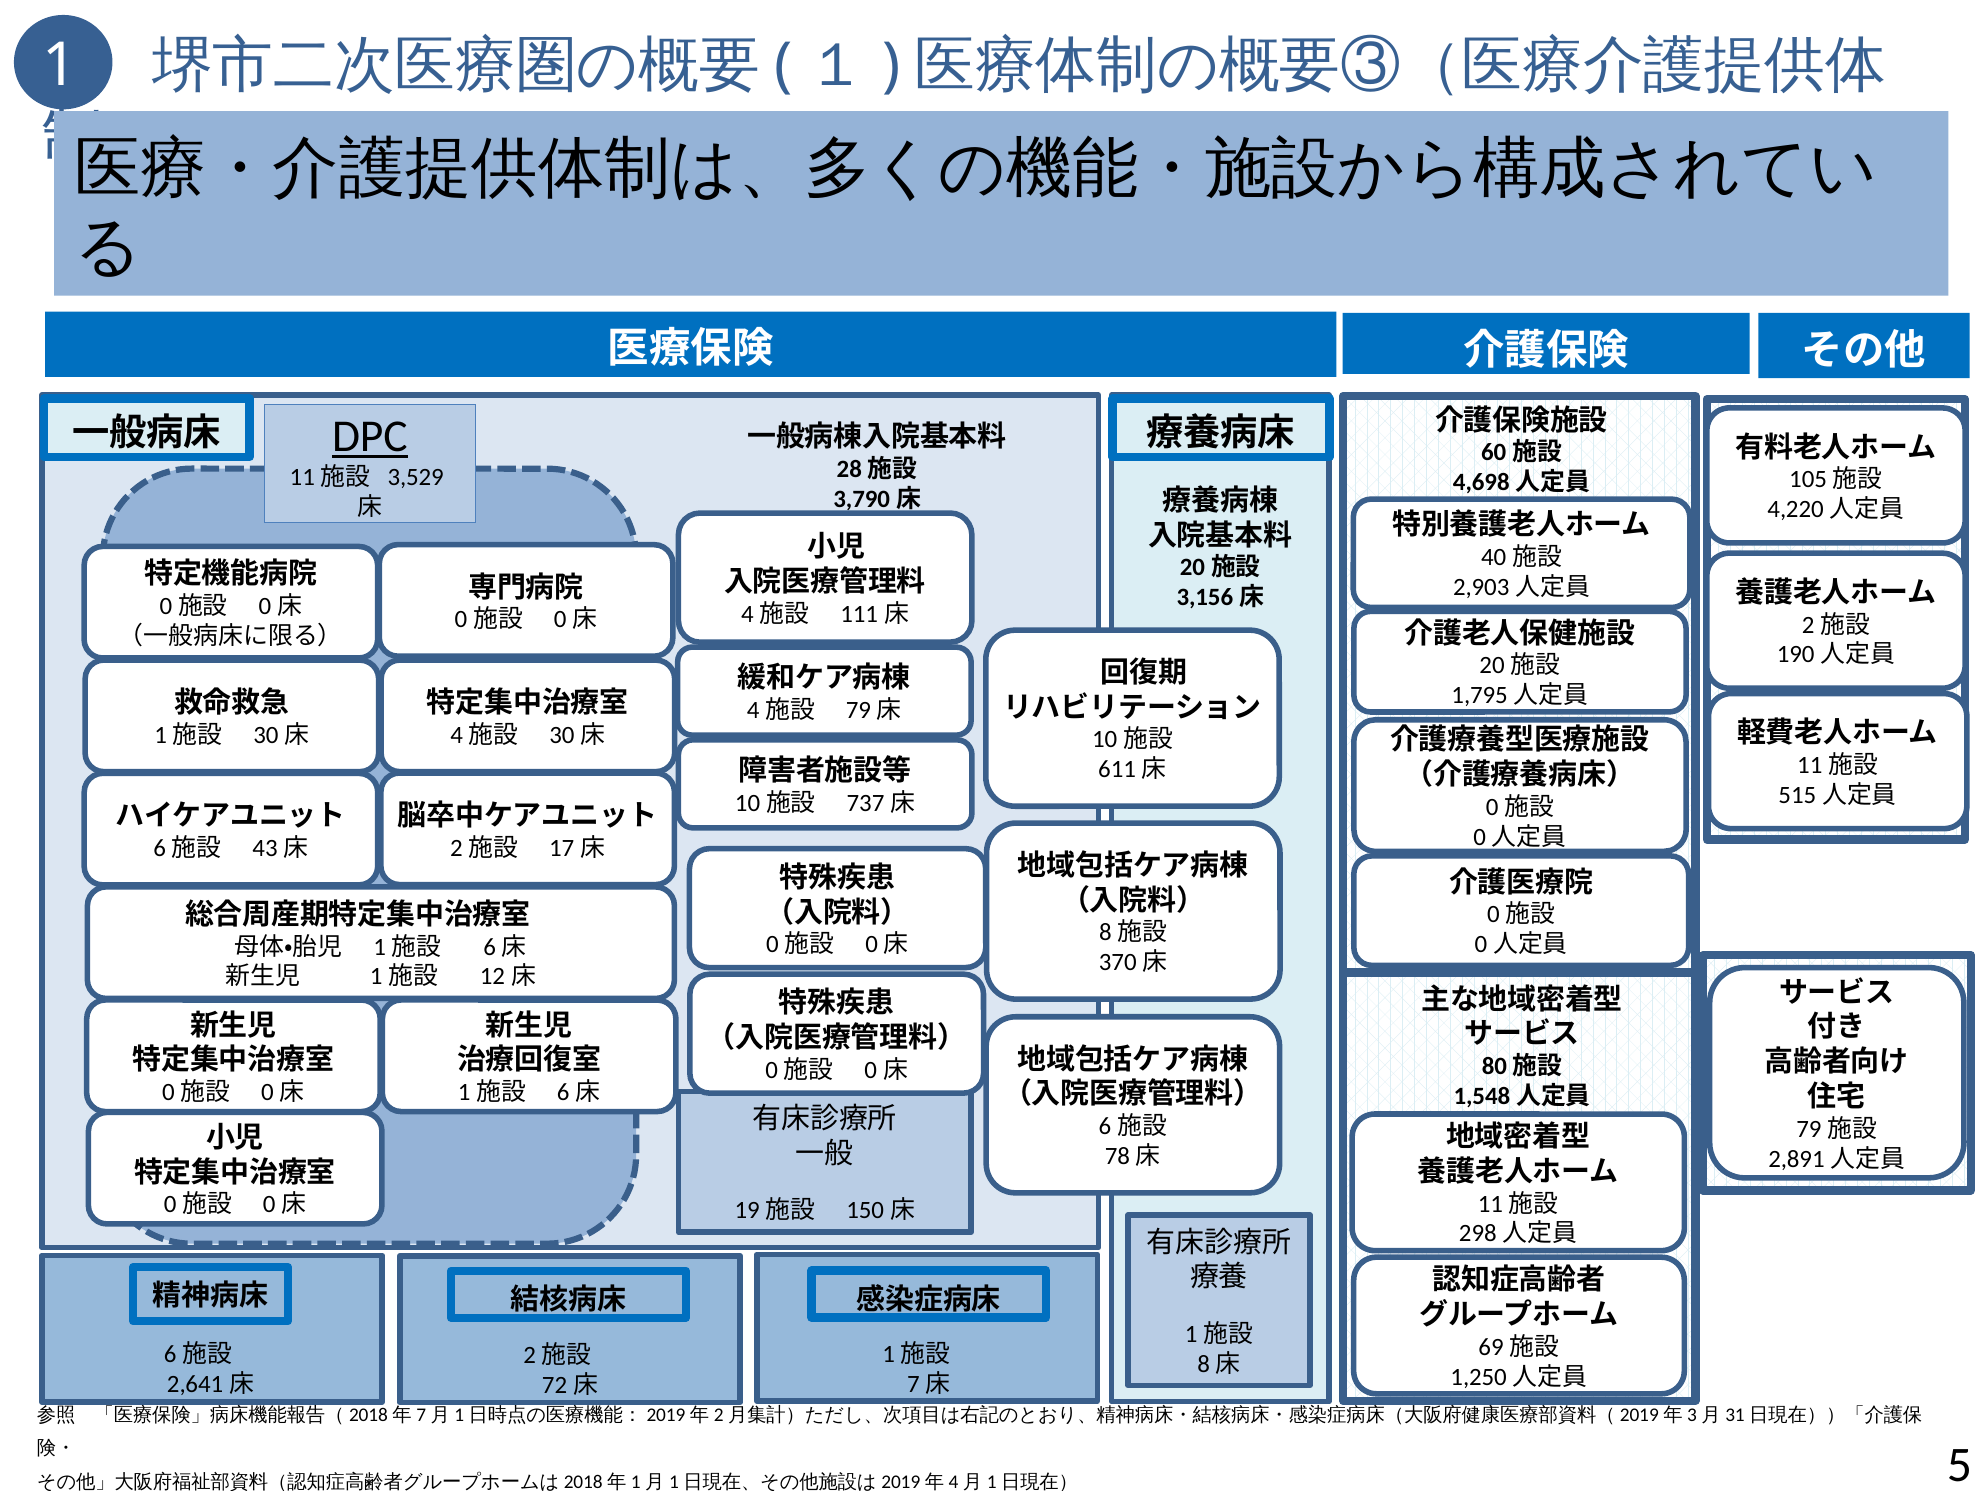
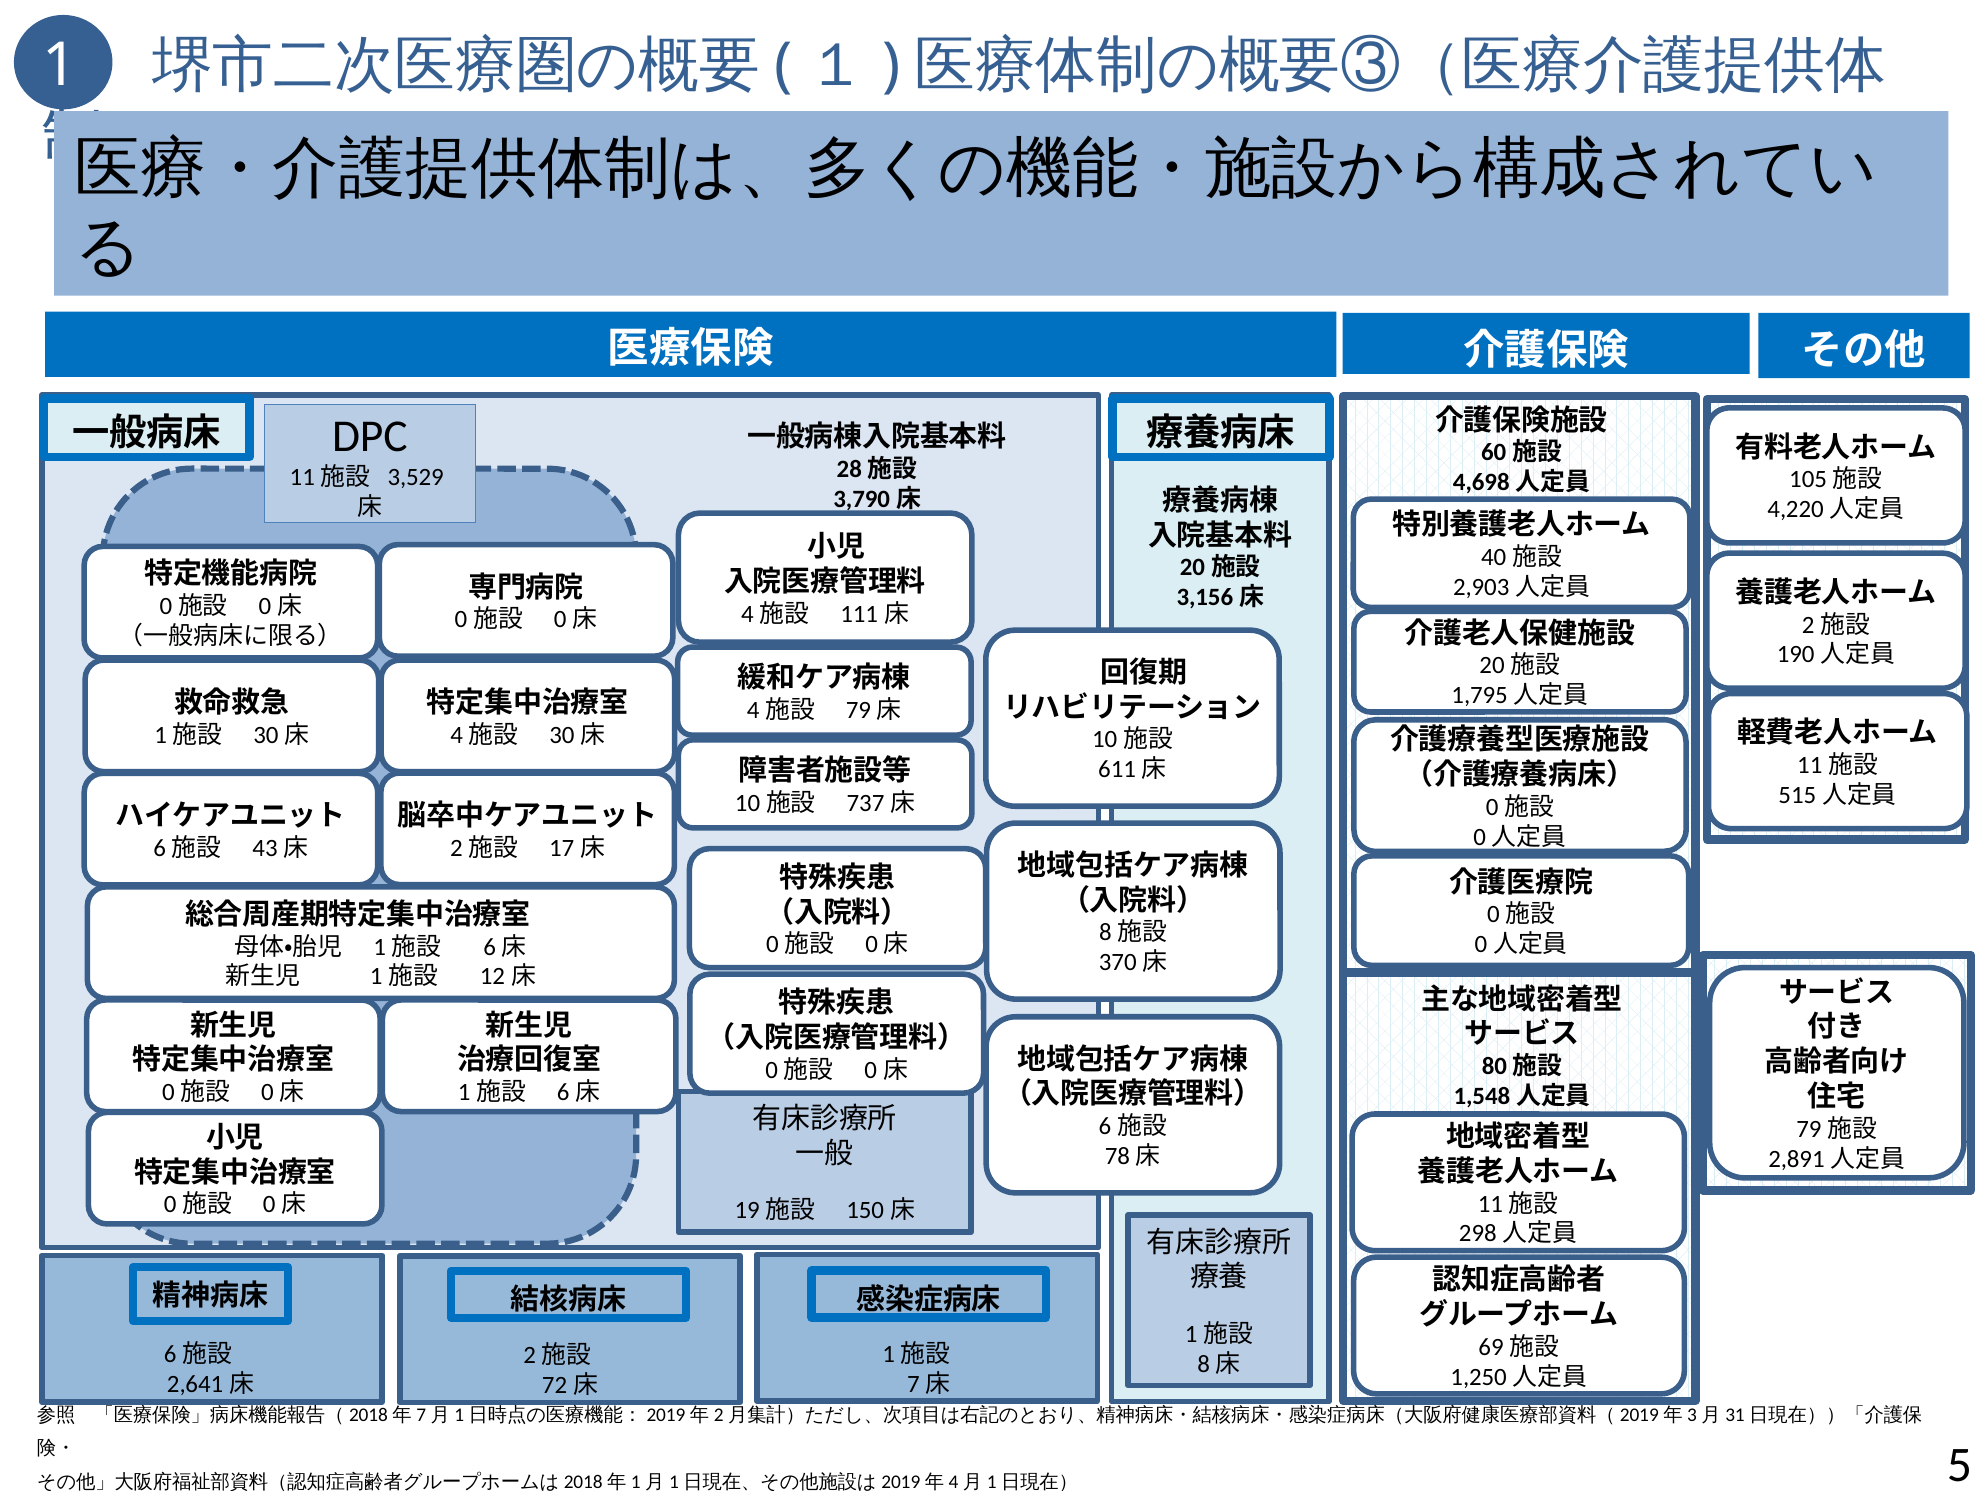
DPC underline: present -> none
